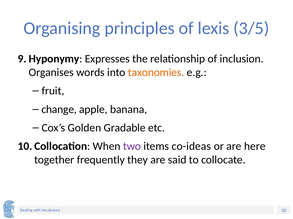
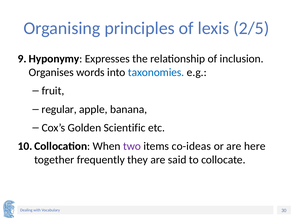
3/5: 3/5 -> 2/5
taxonomies colour: orange -> blue
change: change -> regular
Gradable: Gradable -> Scientific
